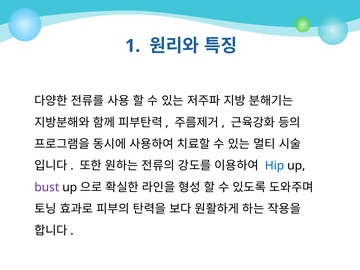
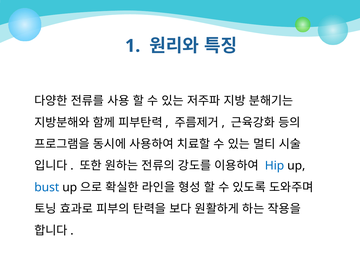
bust colour: purple -> blue
